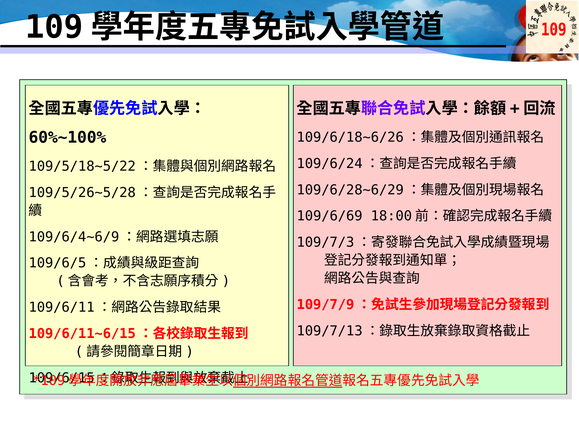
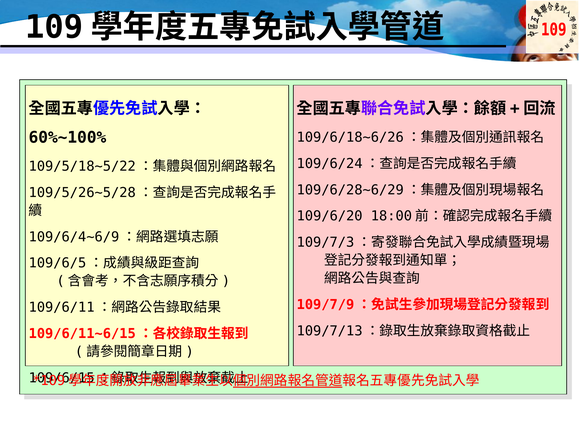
109/6/69: 109/6/69 -> 109/6/20
